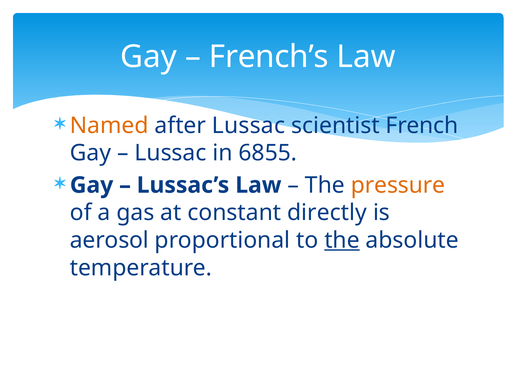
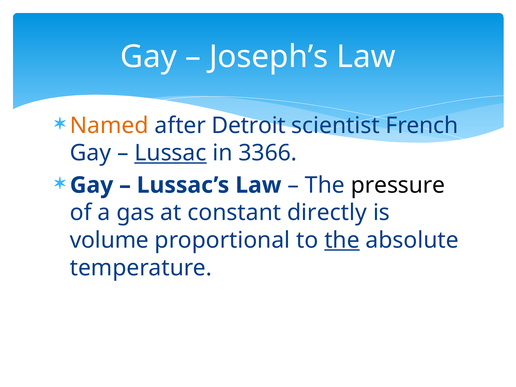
French’s: French’s -> Joseph’s
after Lussac: Lussac -> Detroit
Lussac at (171, 153) underline: none -> present
6855: 6855 -> 3366
pressure colour: orange -> black
aerosol: aerosol -> volume
